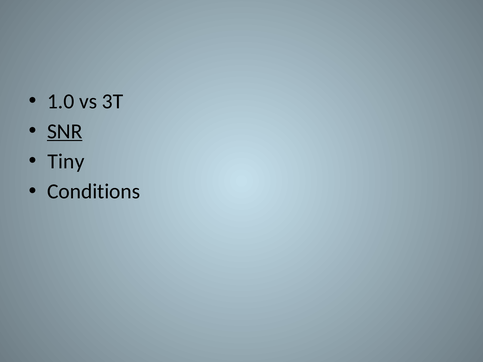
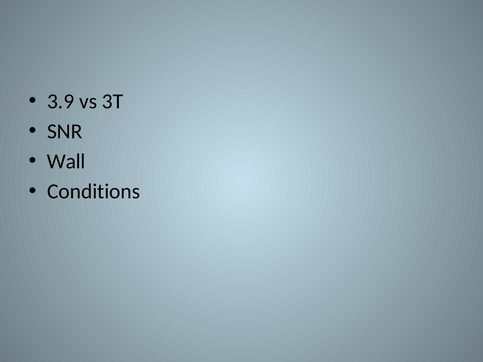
1.0: 1.0 -> 3.9
SNR underline: present -> none
Tiny: Tiny -> Wall
